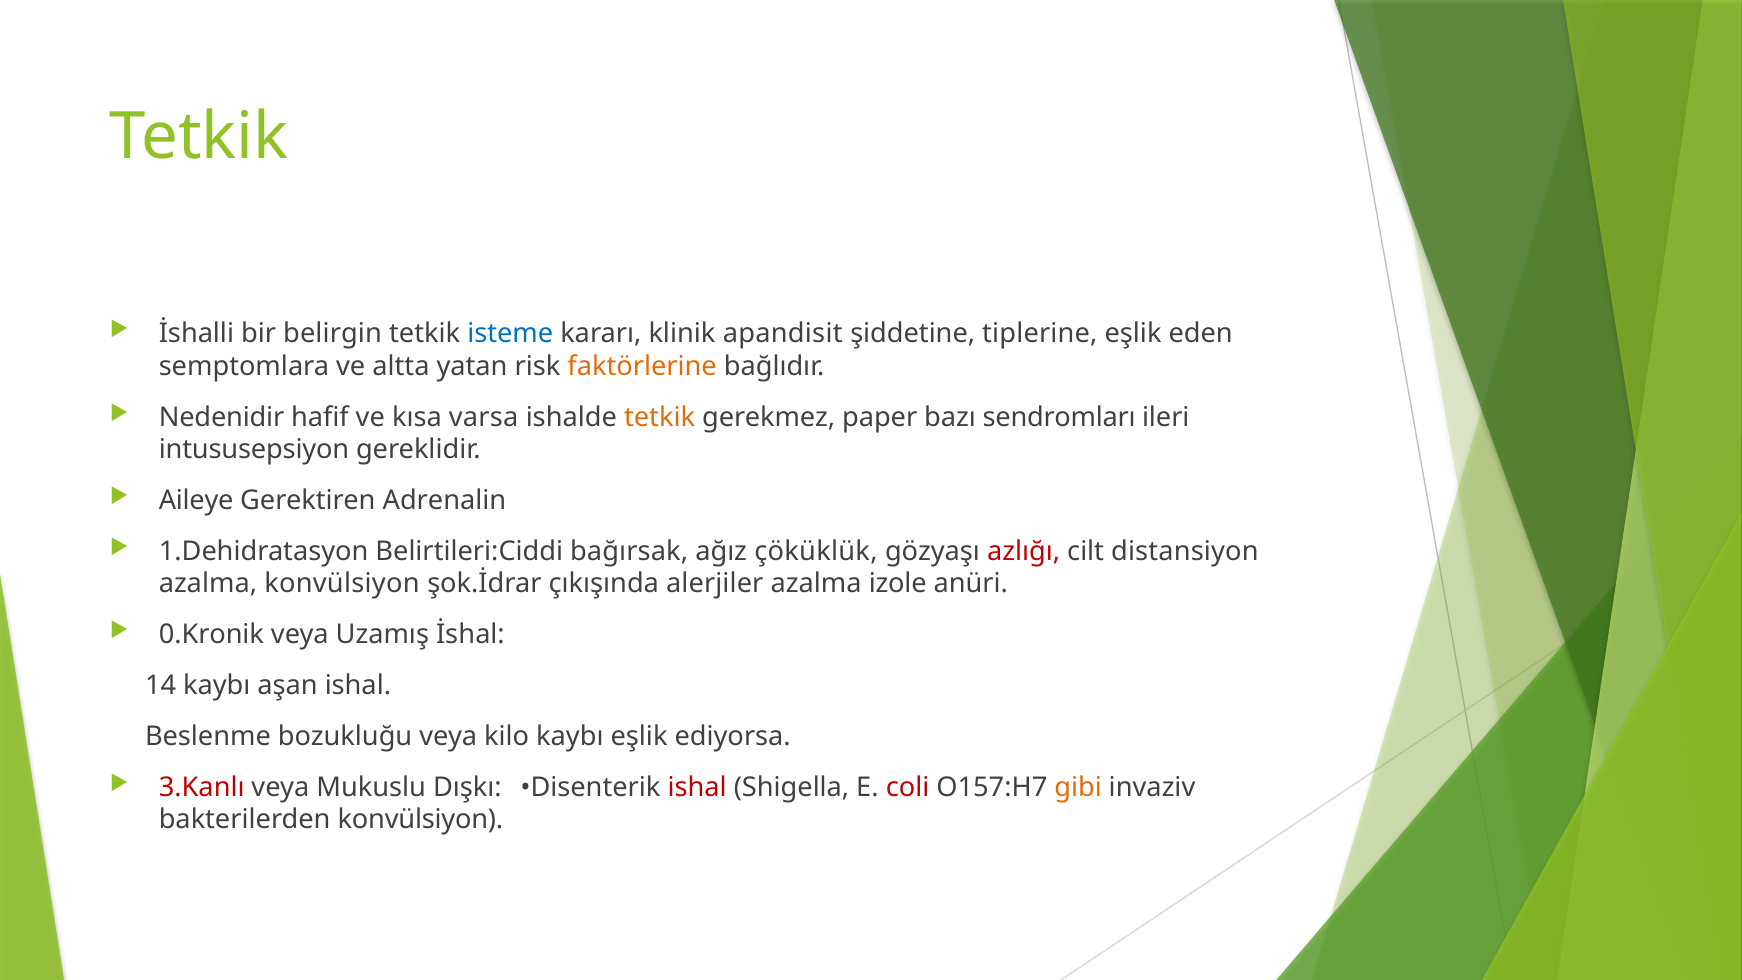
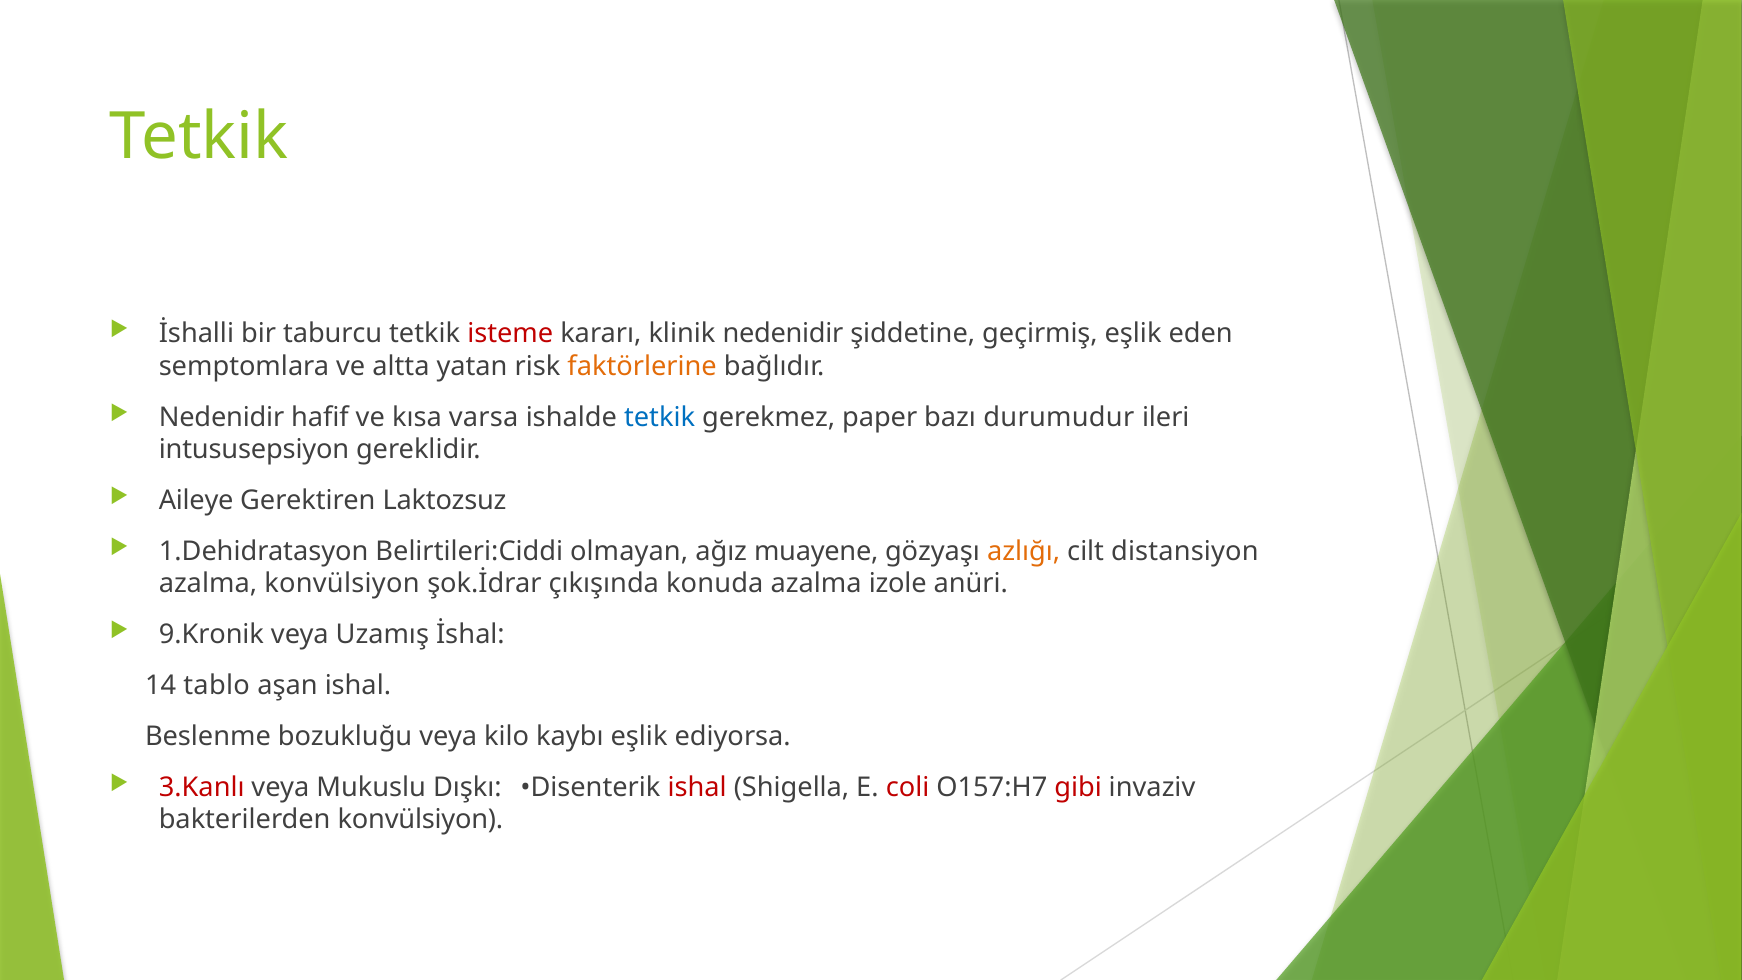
belirgin: belirgin -> taburcu
isteme colour: blue -> red
klinik apandisit: apandisit -> nedenidir
tiplerine: tiplerine -> geçirmiş
tetkik at (660, 417) colour: orange -> blue
sendromları: sendromları -> durumudur
Adrenalin: Adrenalin -> Laktozsuz
bağırsak: bağırsak -> olmayan
çöküklük: çöküklük -> muayene
azlığı colour: red -> orange
alerjiler: alerjiler -> konuda
0.Kronik: 0.Kronik -> 9.Kronik
14 kaybı: kaybı -> tablo
gibi colour: orange -> red
